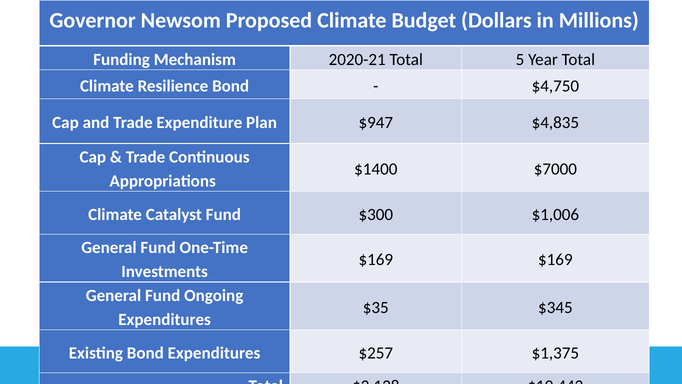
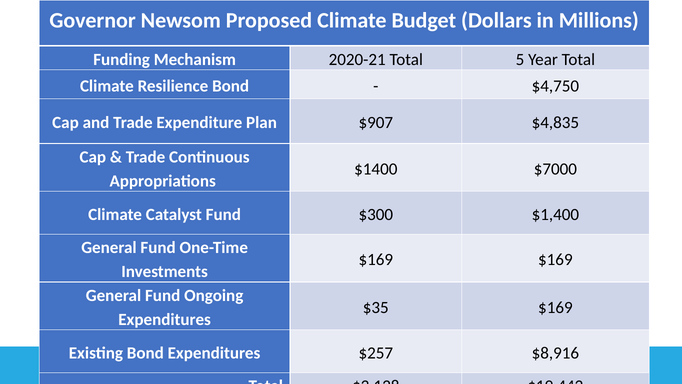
$947: $947 -> $907
$1,006: $1,006 -> $1,400
$35 $345: $345 -> $169
$1,375: $1,375 -> $8,916
